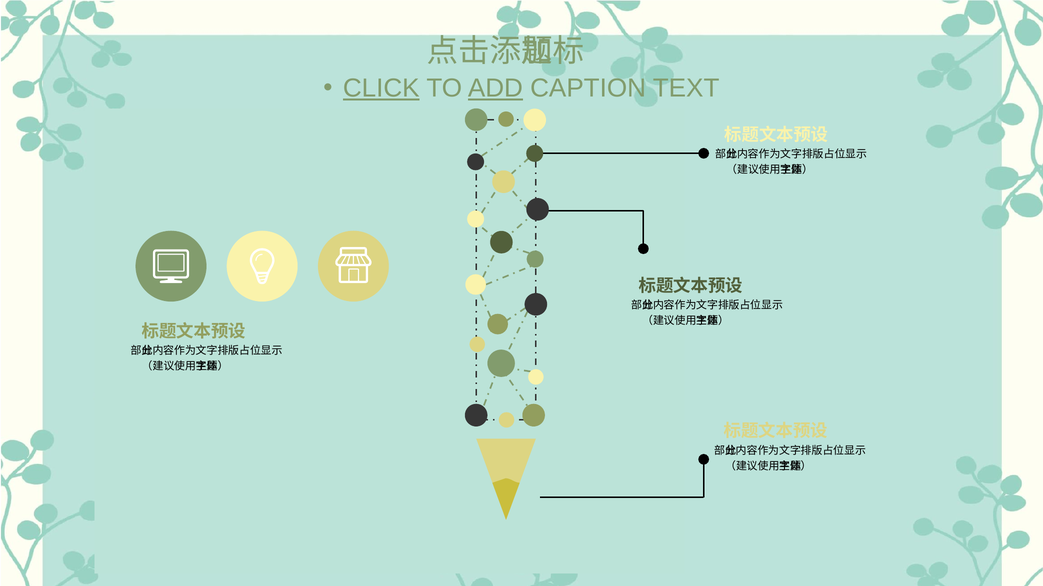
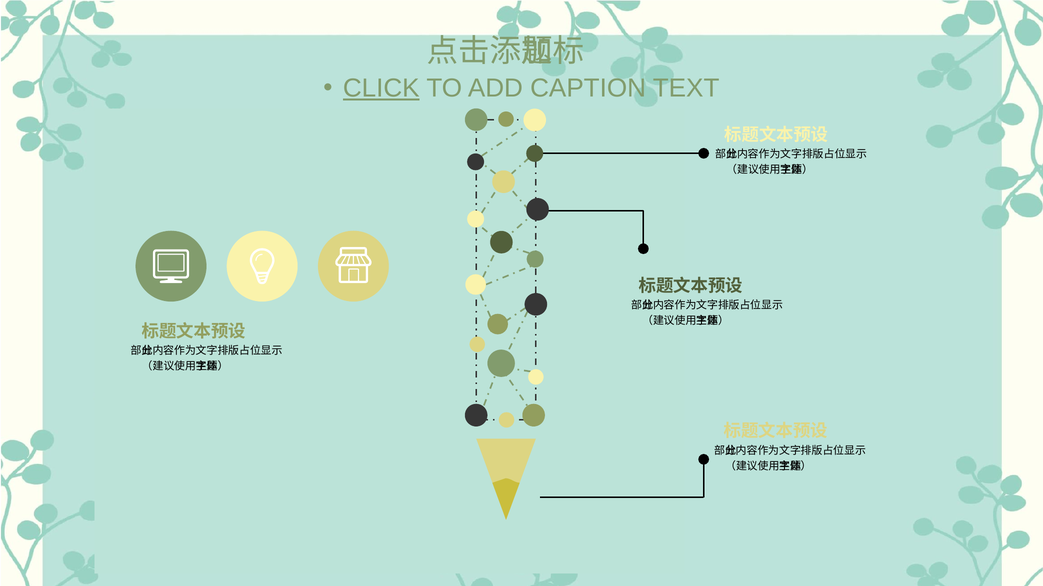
ADD underline: present -> none
